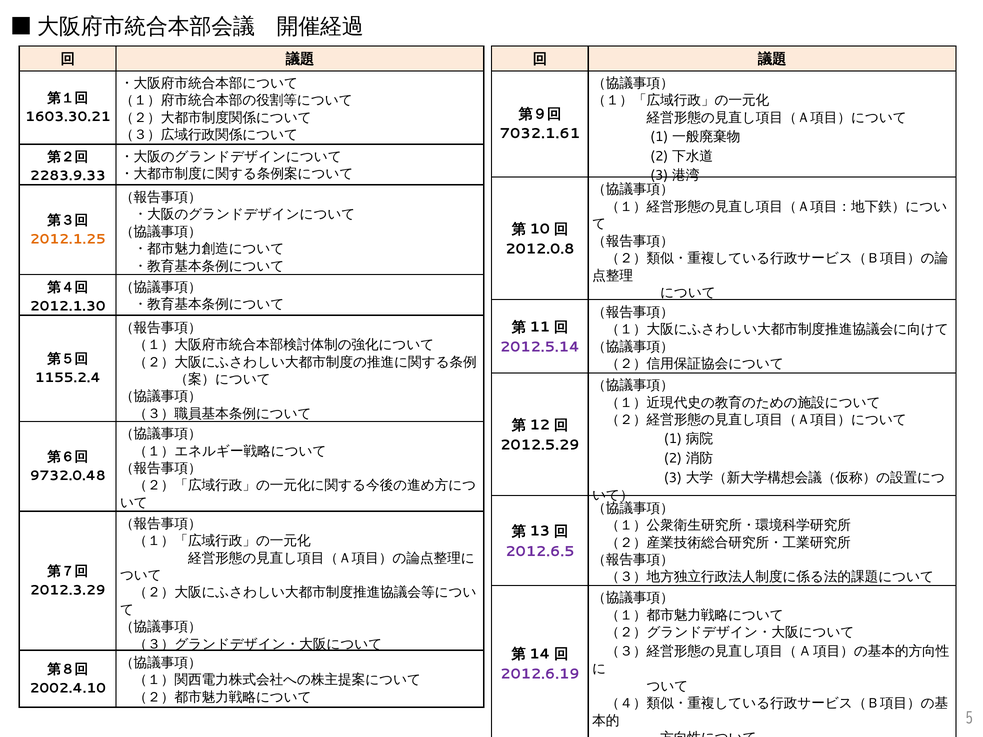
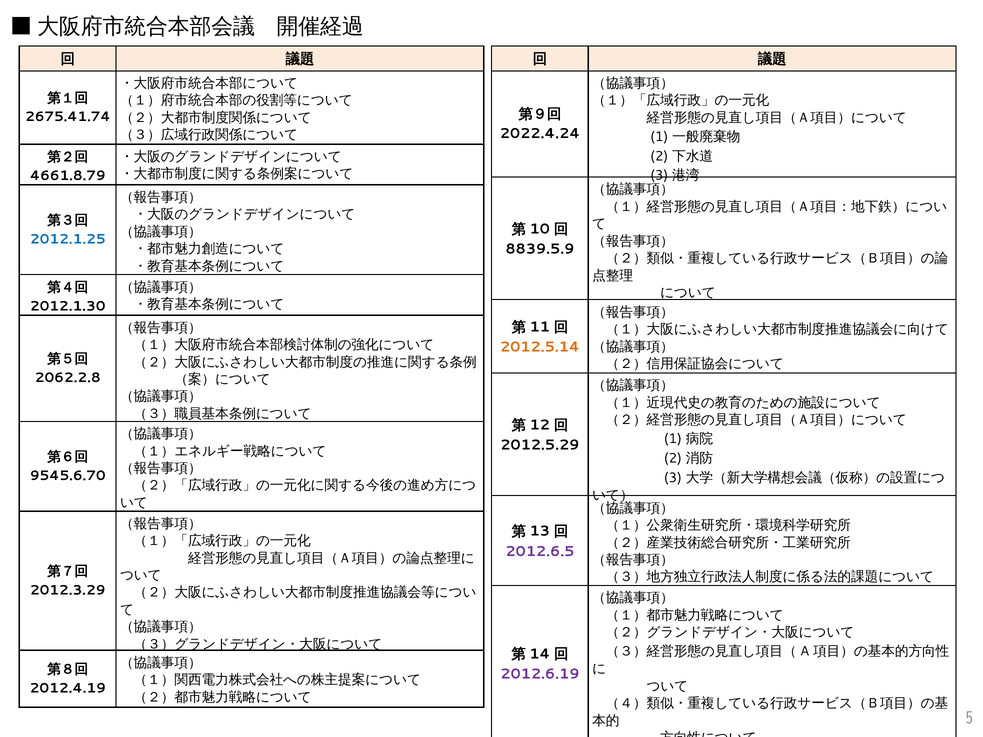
1603.30.21: 1603.30.21 -> 2675.41.74
7032.1.61: 7032.1.61 -> 2022.4.24
2283.9.33: 2283.9.33 -> 4661.8.79
2012.1.25 colour: orange -> blue
2012.0.8: 2012.0.8 -> 8839.5.9
2012.5.14 colour: purple -> orange
1155.2.4: 1155.2.4 -> 2062.2.8
9732.0.48: 9732.0.48 -> 9545.6.70
2002.4.10: 2002.4.10 -> 2012.4.19
